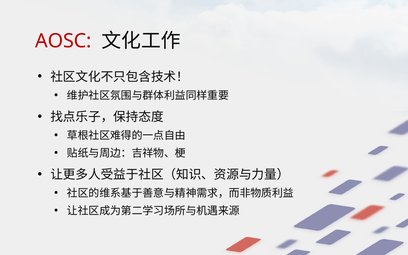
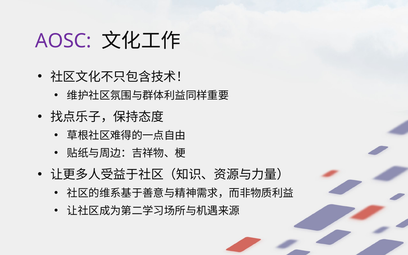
AOSC colour: red -> purple
